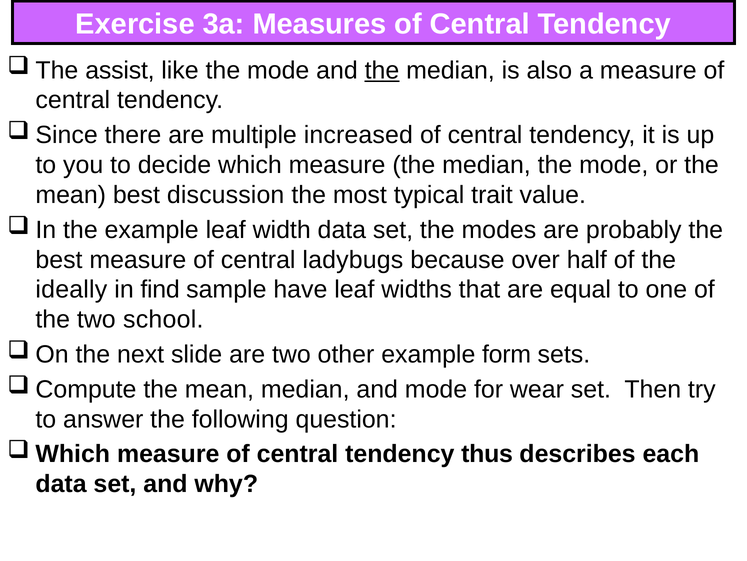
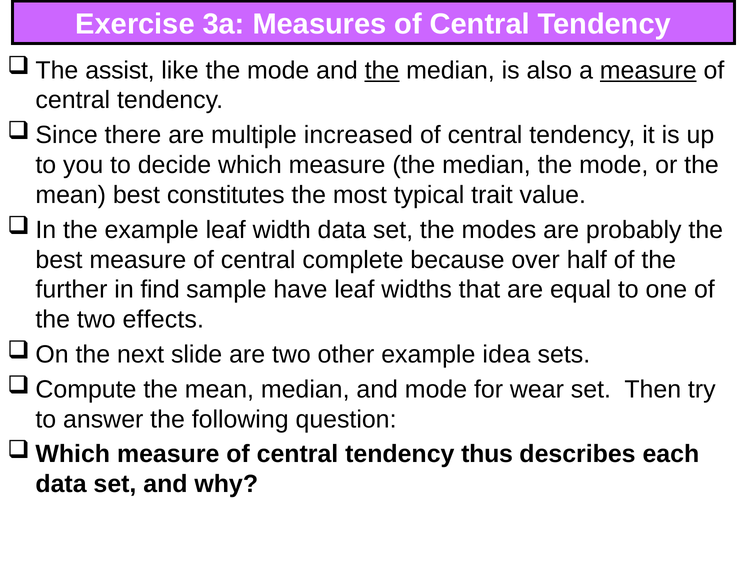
measure at (648, 70) underline: none -> present
discussion: discussion -> constitutes
ladybugs: ladybugs -> complete
ideally: ideally -> further
school: school -> effects
form: form -> idea
